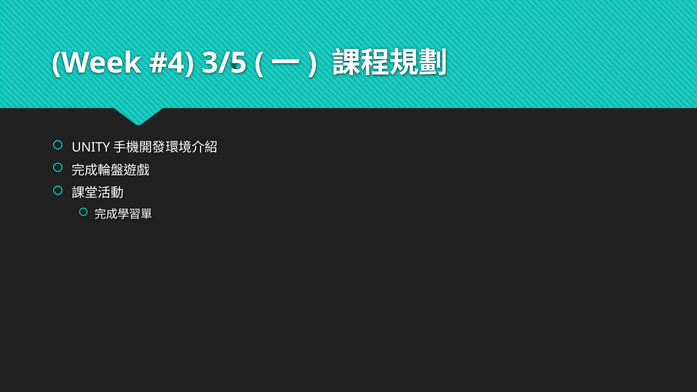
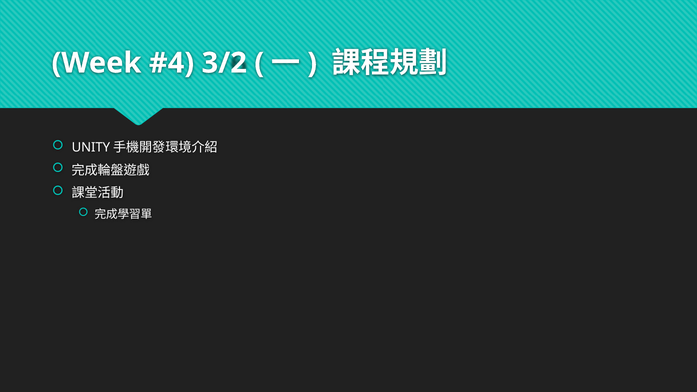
3/5: 3/5 -> 3/2
